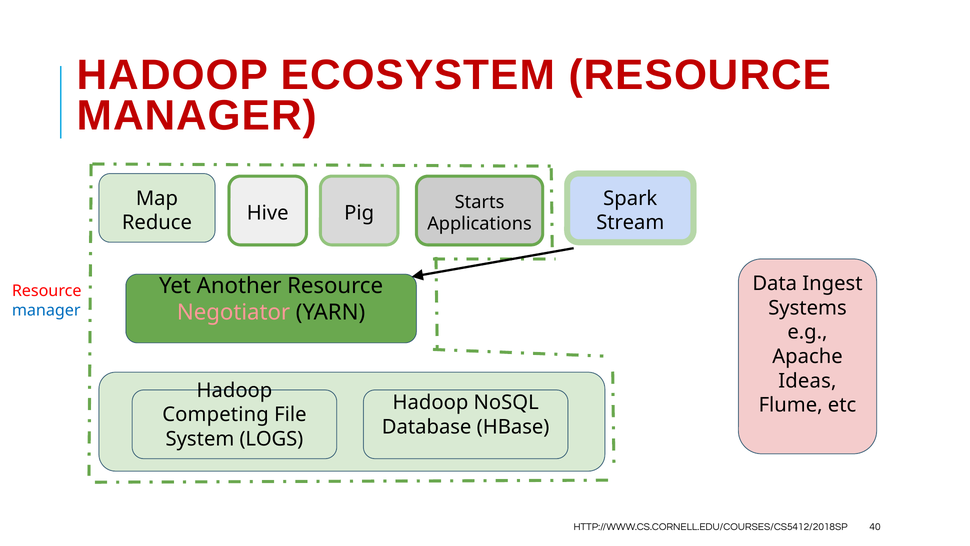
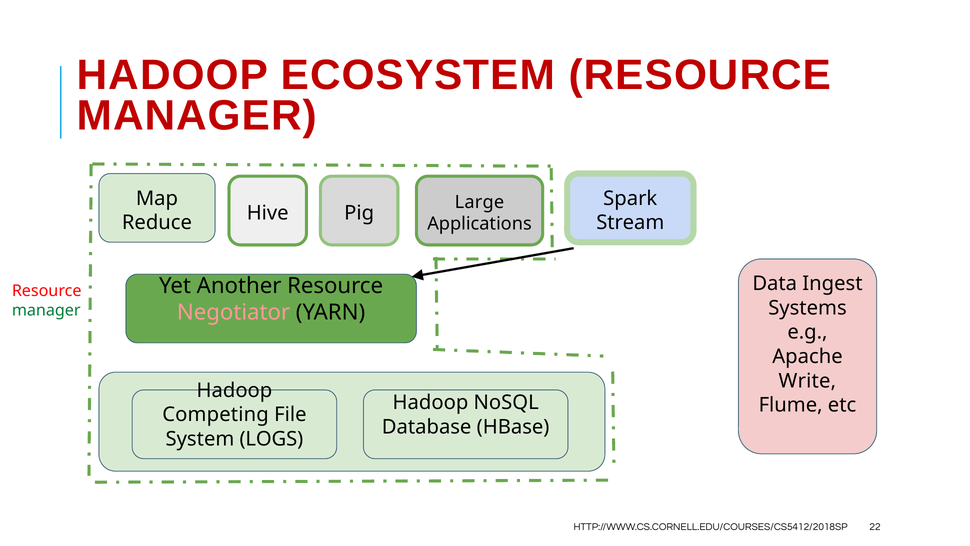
Starts: Starts -> Large
manager at (46, 310) colour: blue -> green
Ideas: Ideas -> Write
40: 40 -> 22
